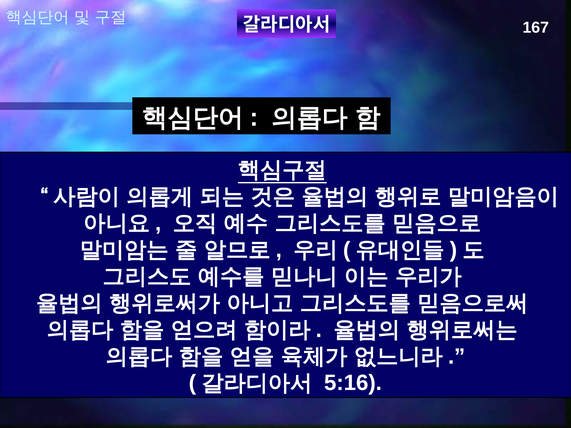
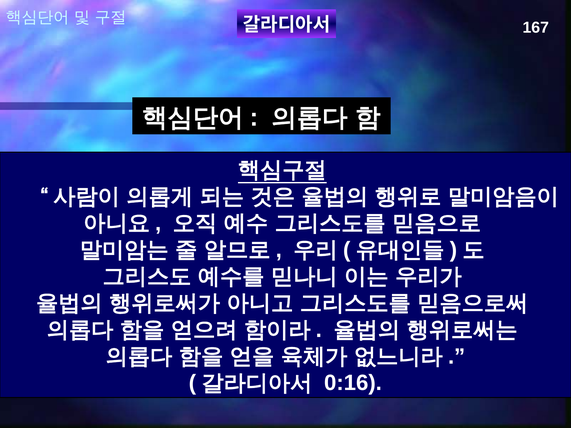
5:16: 5:16 -> 0:16
